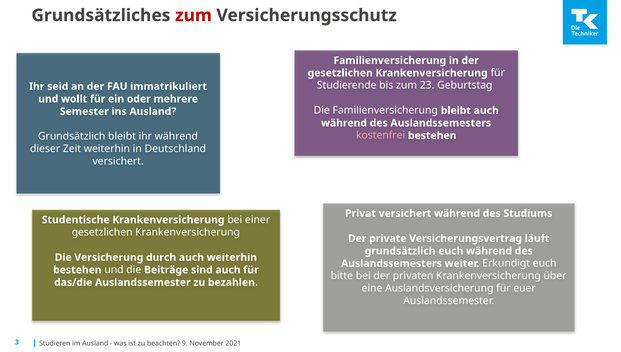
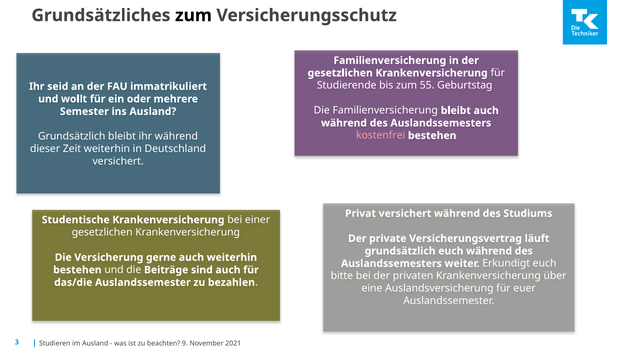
zum at (193, 15) colour: red -> black
23: 23 -> 55
durch: durch -> gerne
